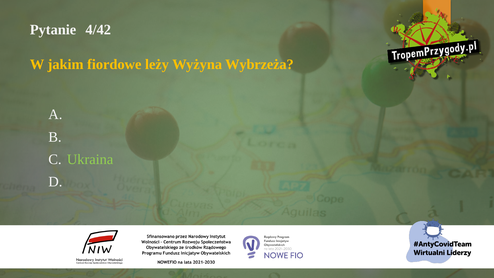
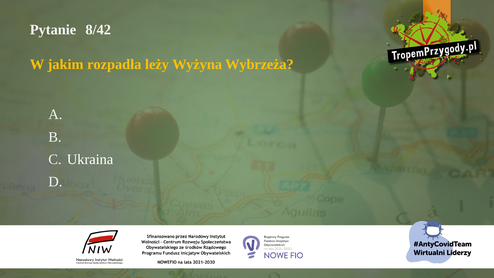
4/42: 4/42 -> 8/42
fiordowe: fiordowe -> rozpadła
Ukraina colour: light green -> white
